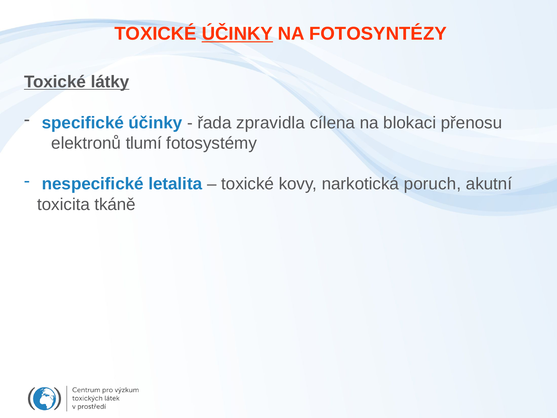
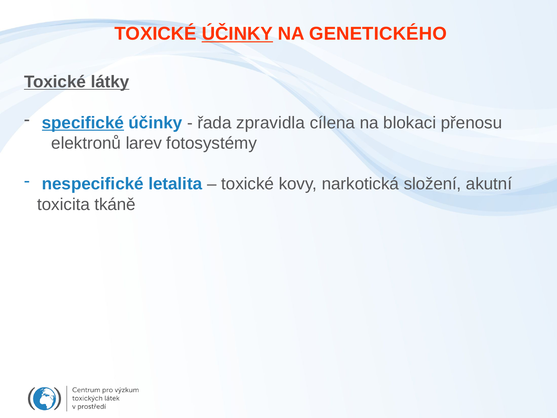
FOTOSYNTÉZY: FOTOSYNTÉZY -> GENETICKÉHO
specifické underline: none -> present
tlumí: tlumí -> larev
poruch: poruch -> složení
